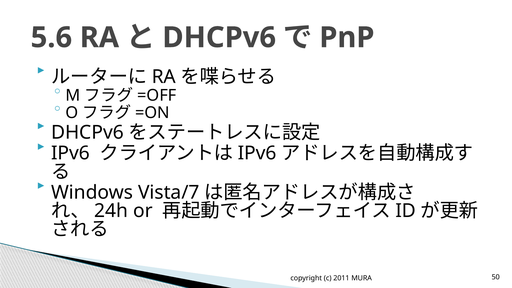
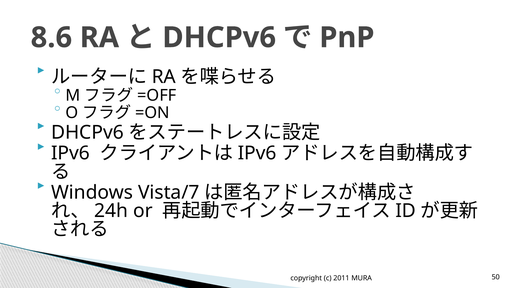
5.6: 5.6 -> 8.6
